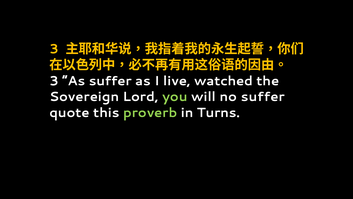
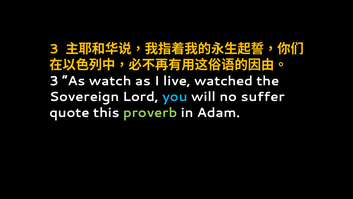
As suffer: suffer -> watch
you colour: light green -> light blue
Turns: Turns -> Adam
